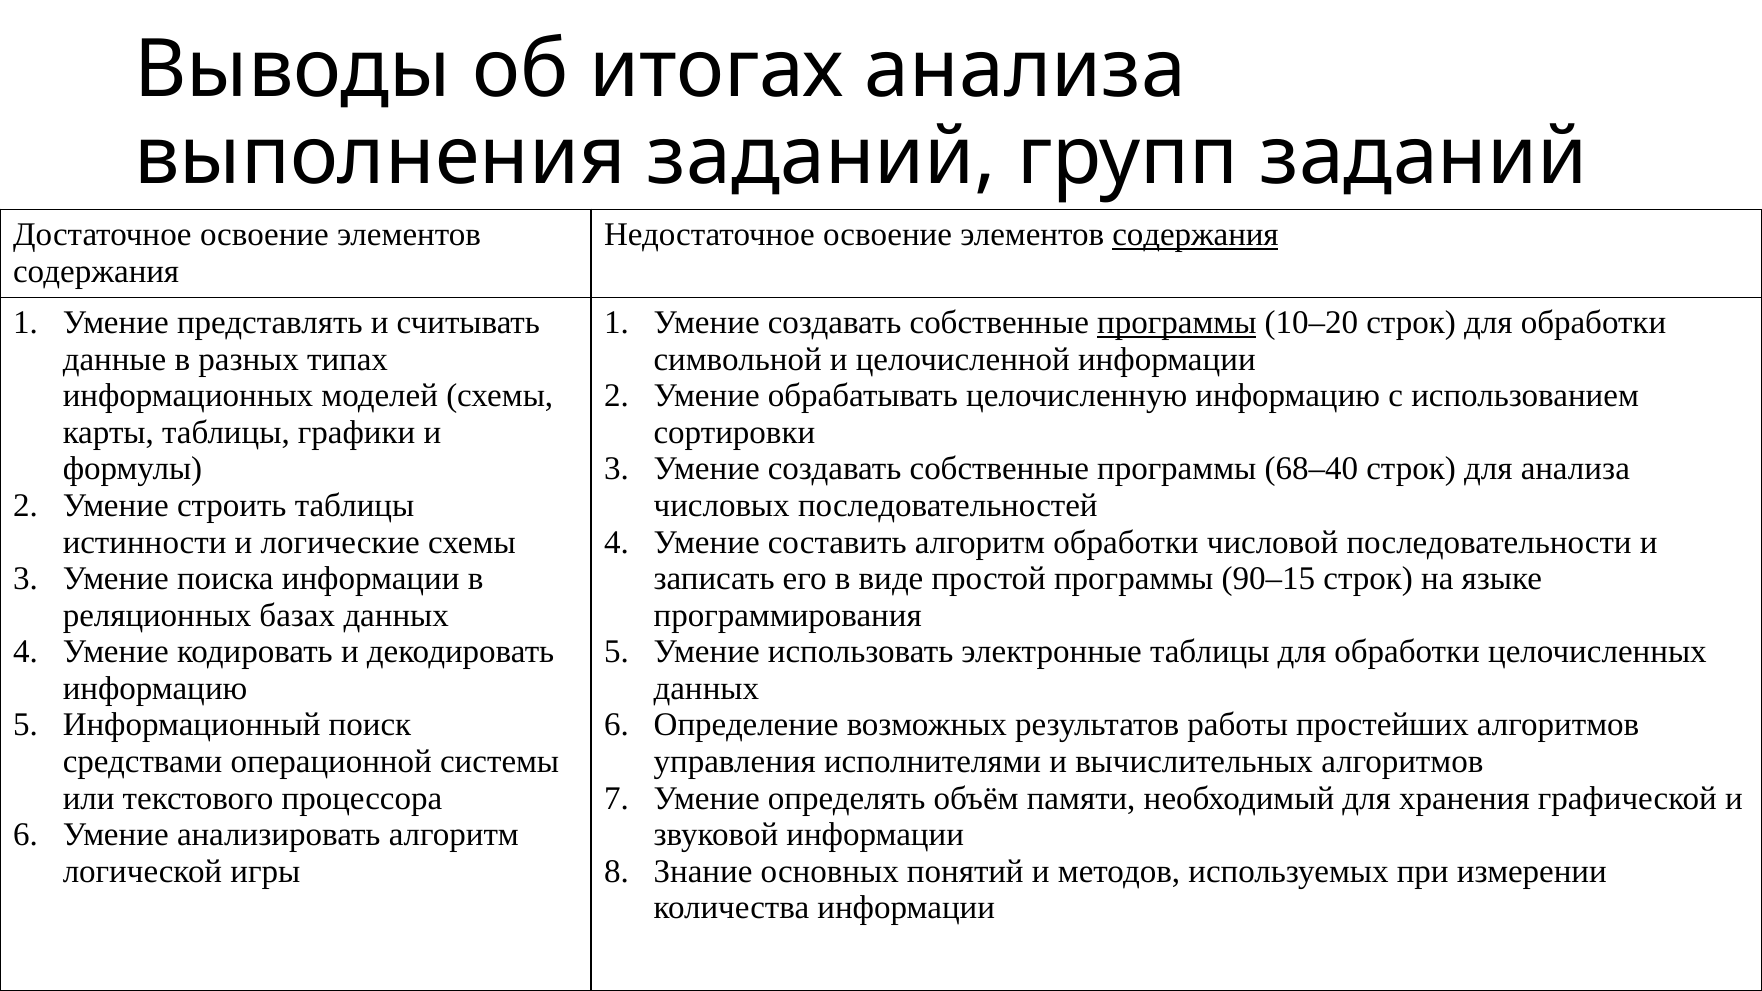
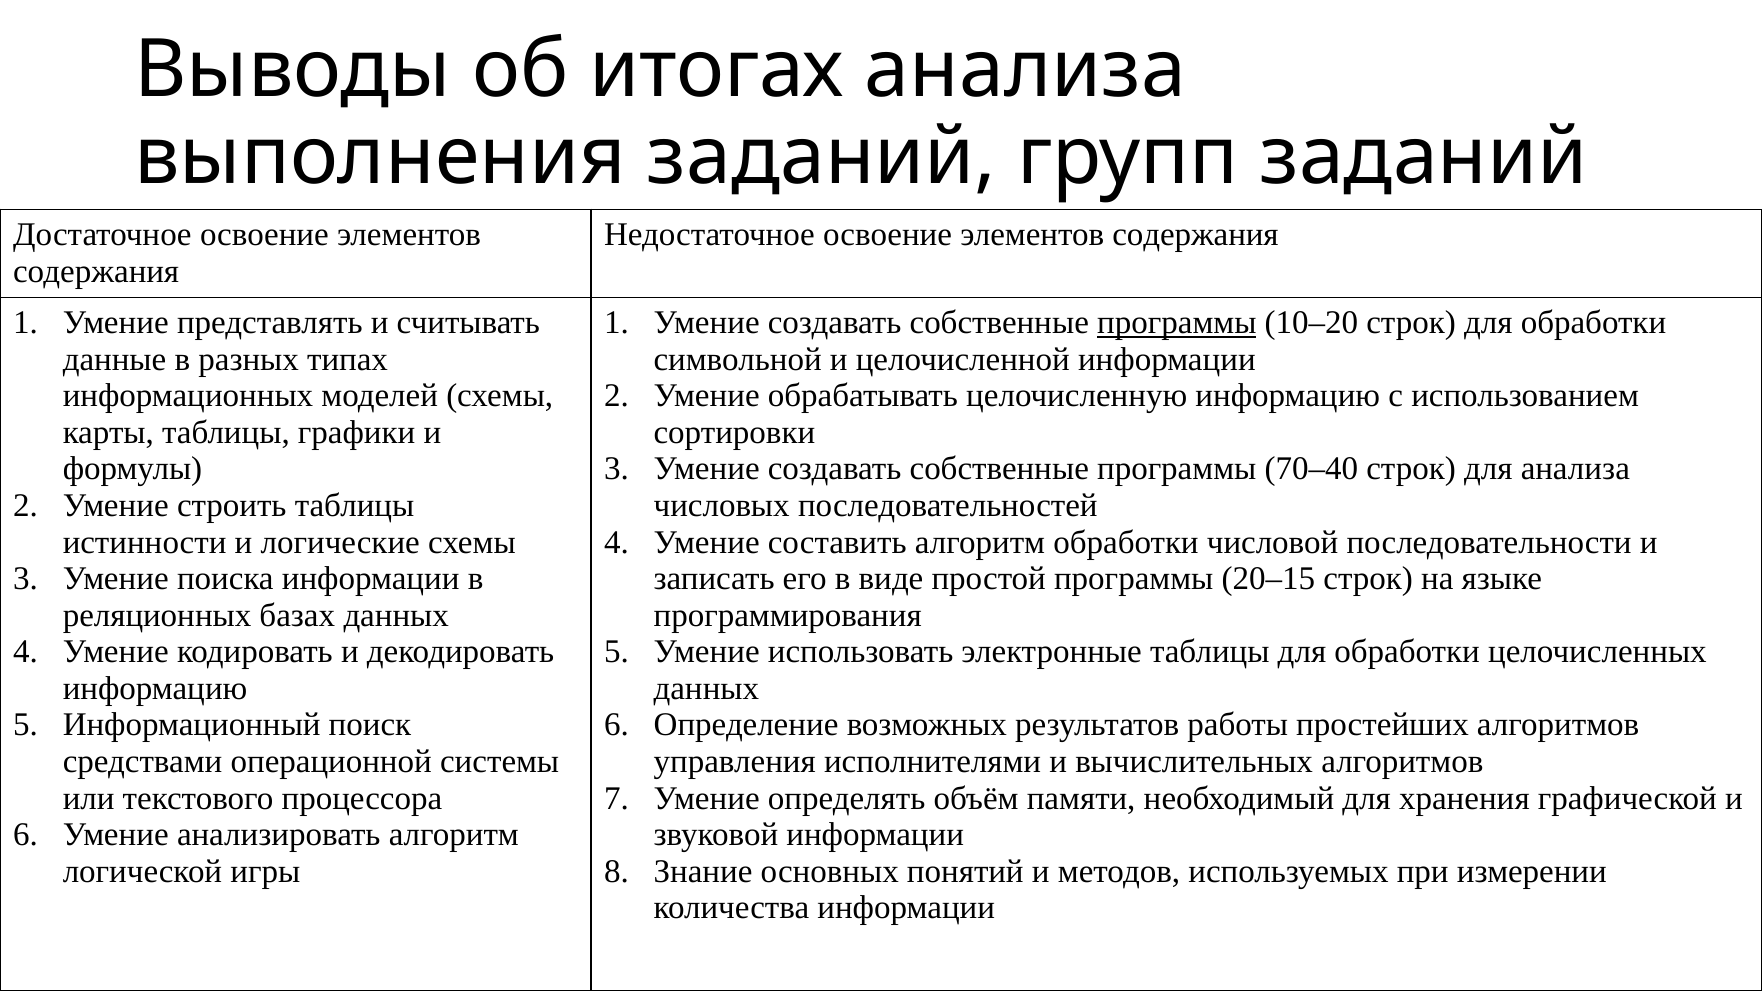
содержания at (1195, 235) underline: present -> none
68–40: 68–40 -> 70–40
90–15: 90–15 -> 20–15
